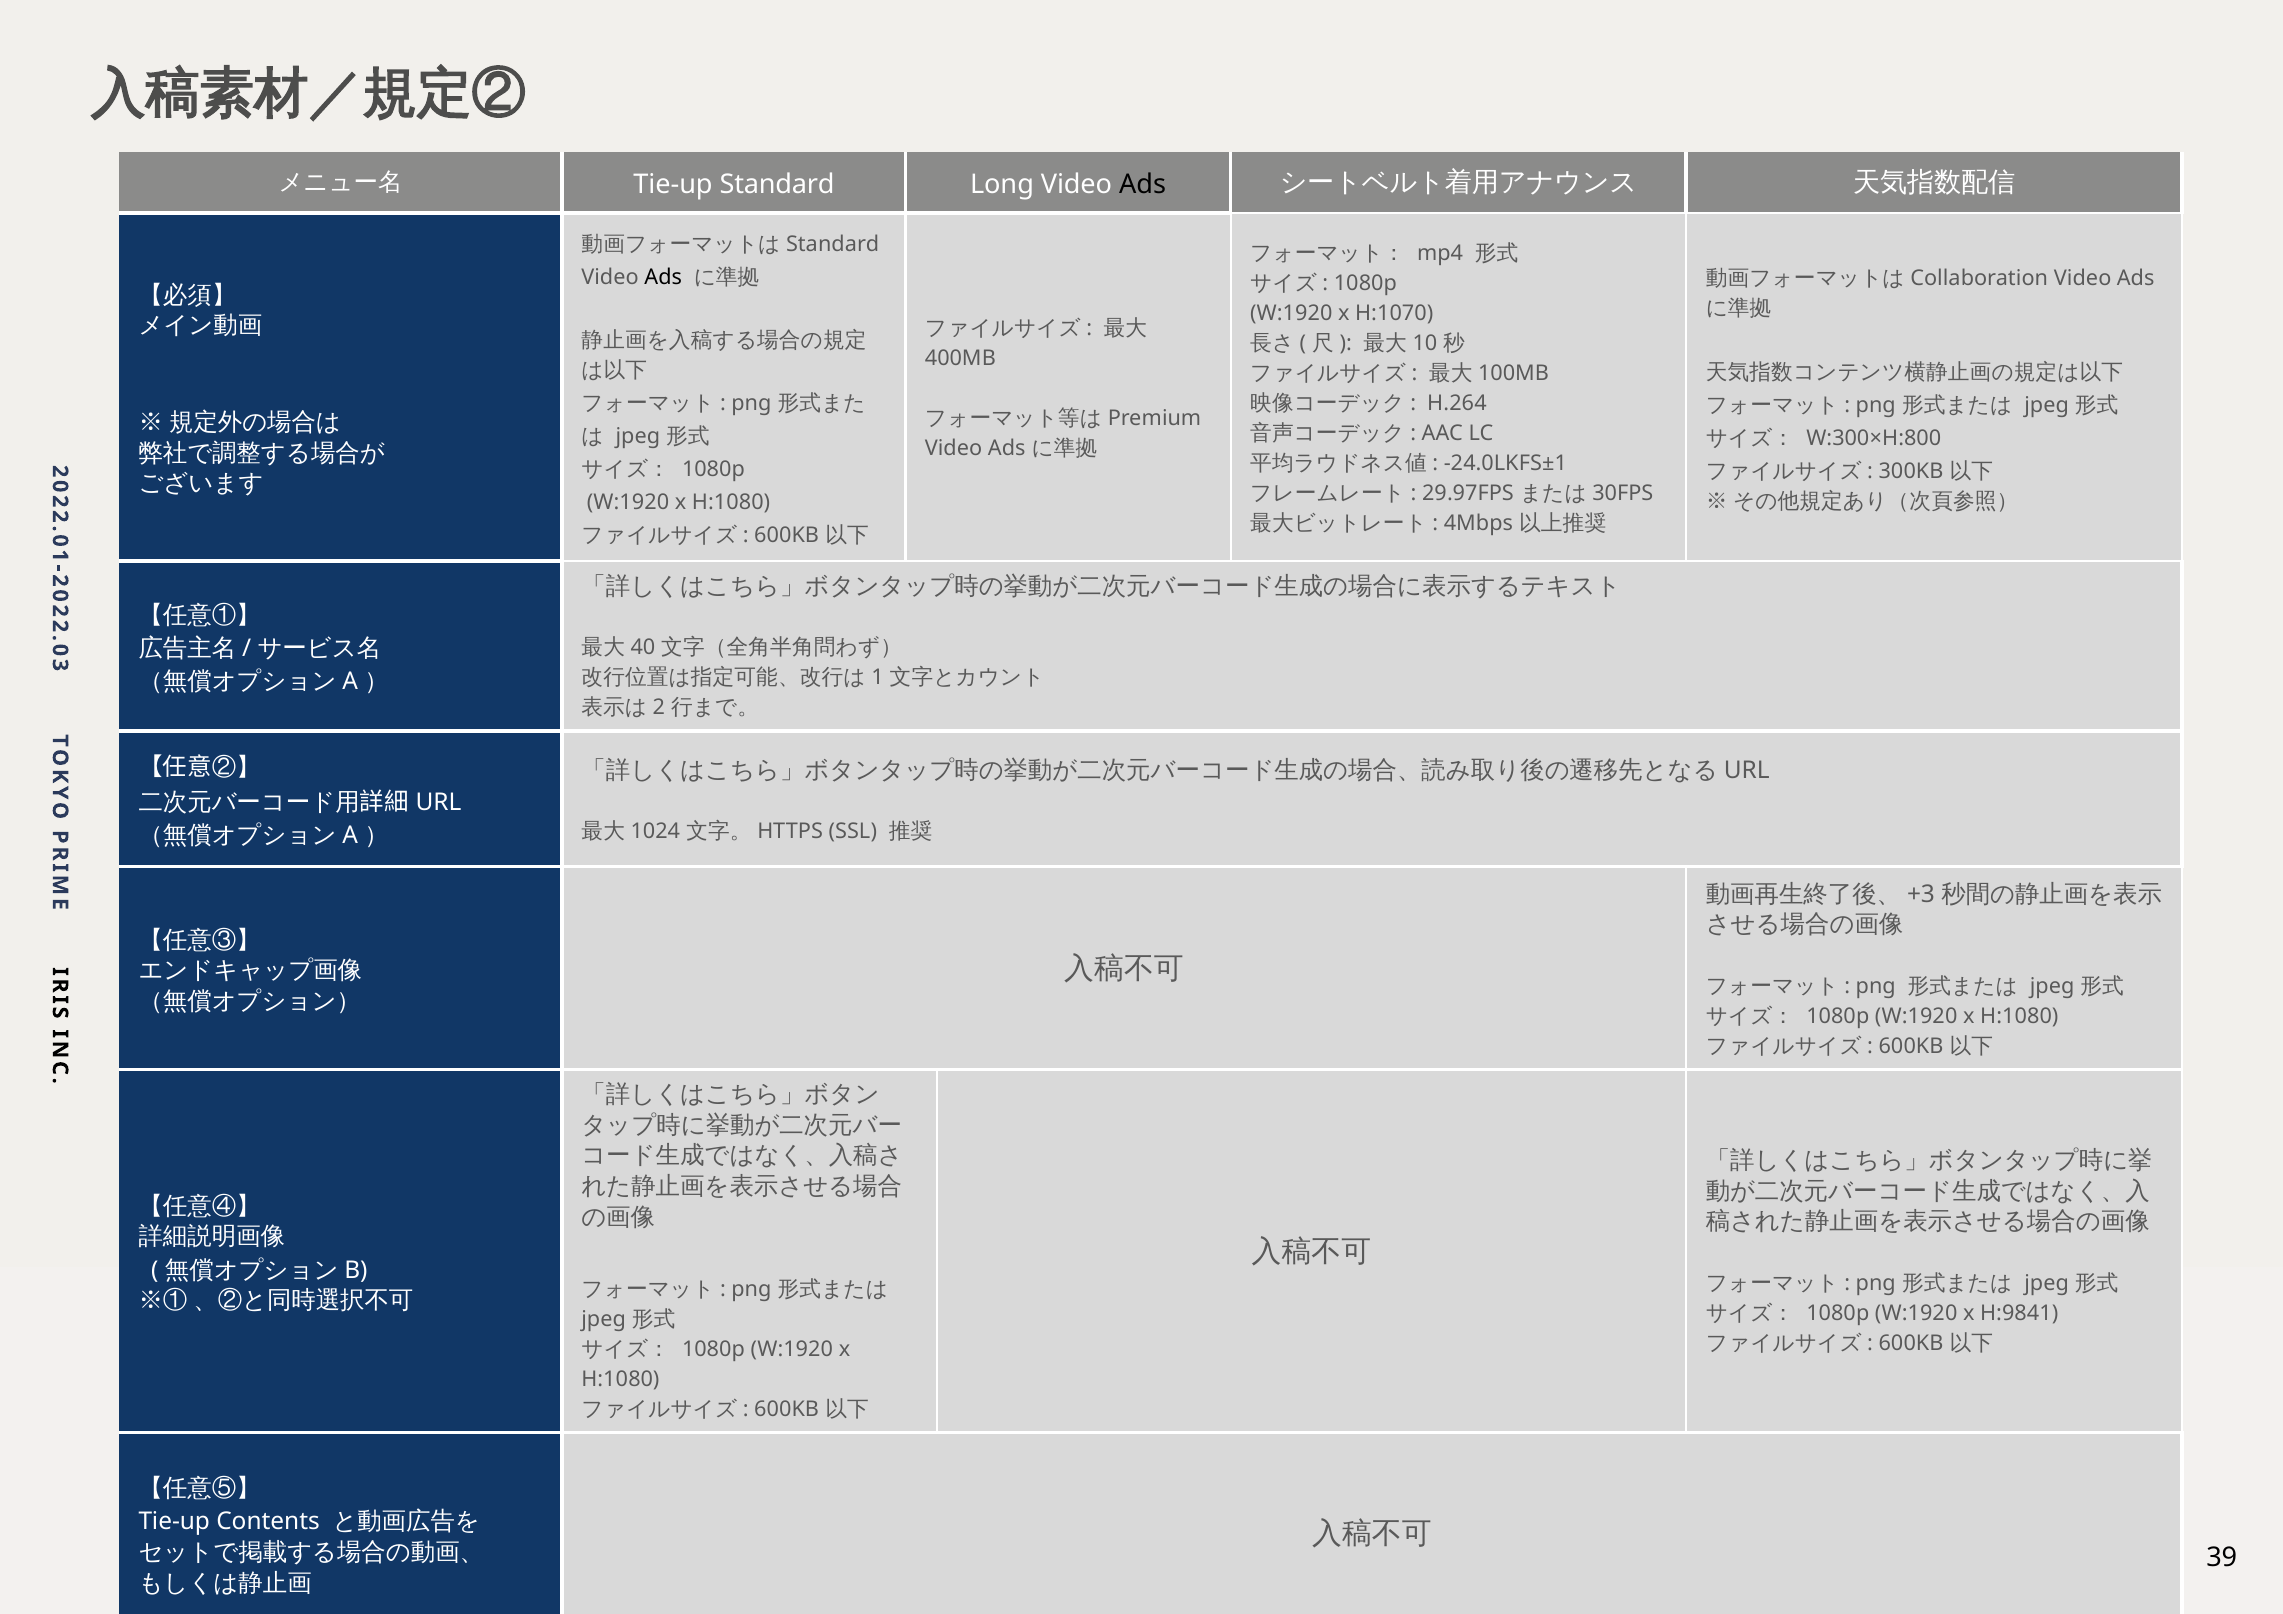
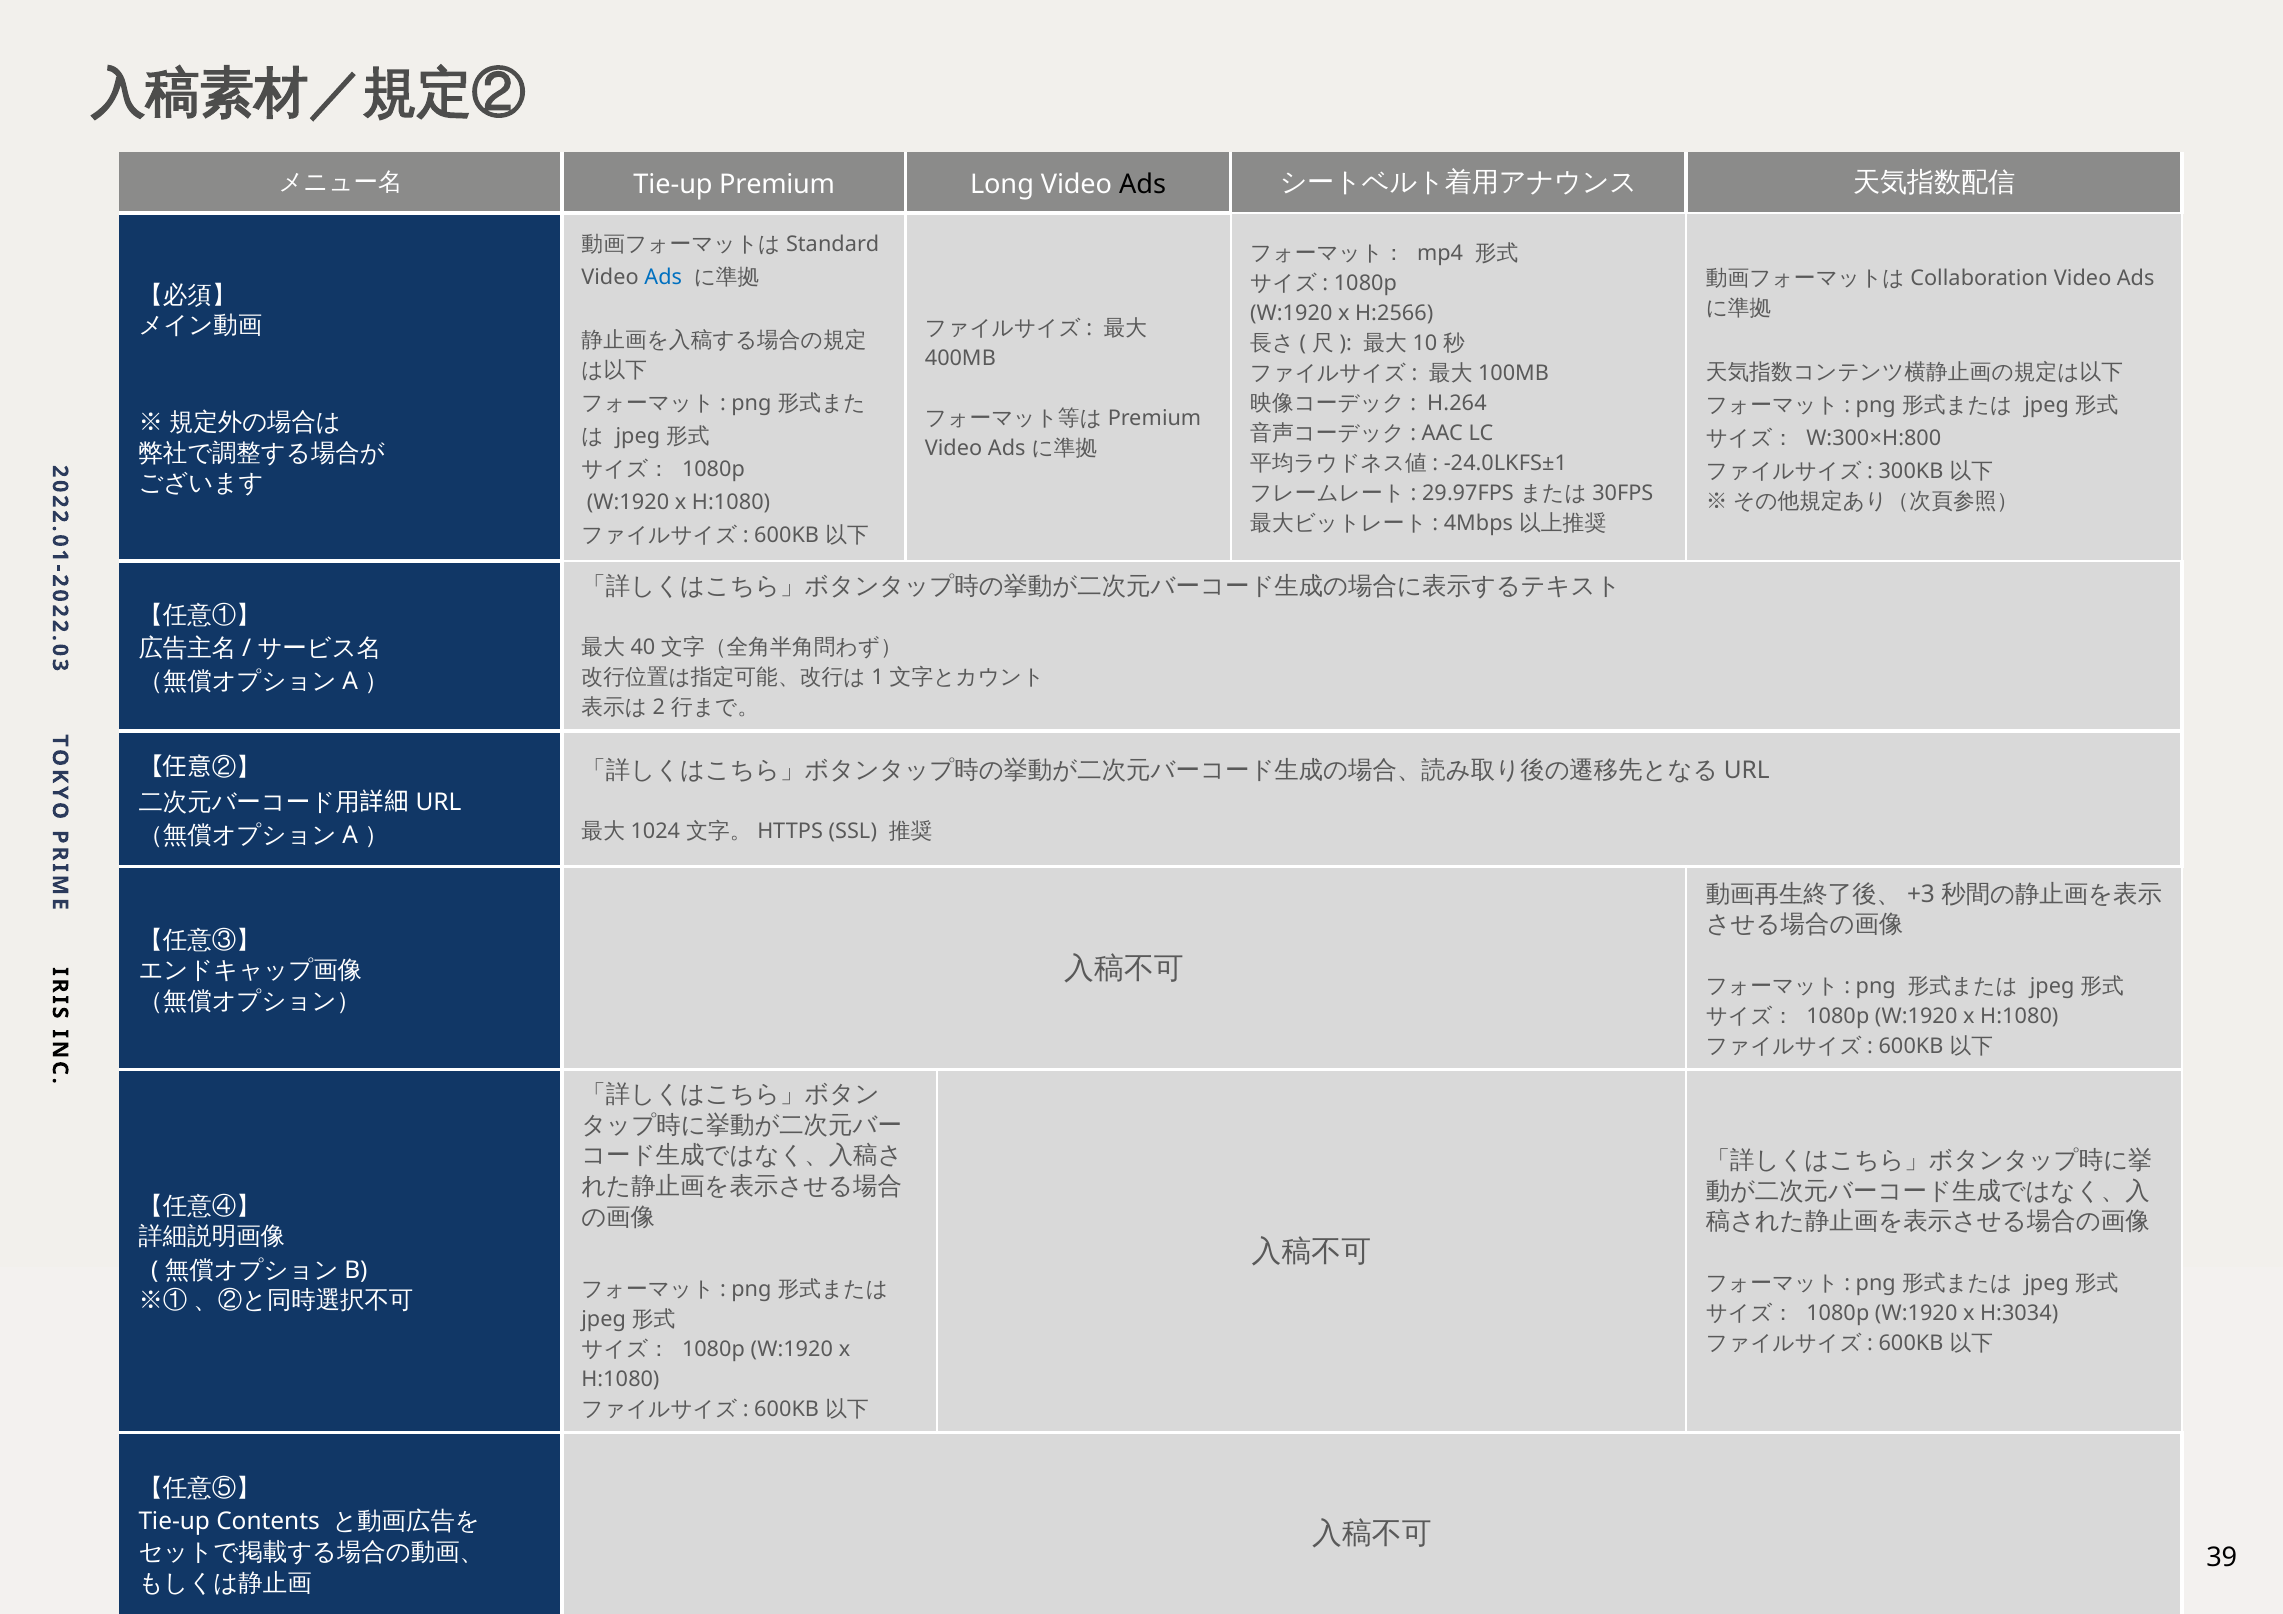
Tie-up Standard: Standard -> Premium
Ads at (663, 277) colour: black -> blue
H:1070: H:1070 -> H:2566
H:9841: H:9841 -> H:3034
